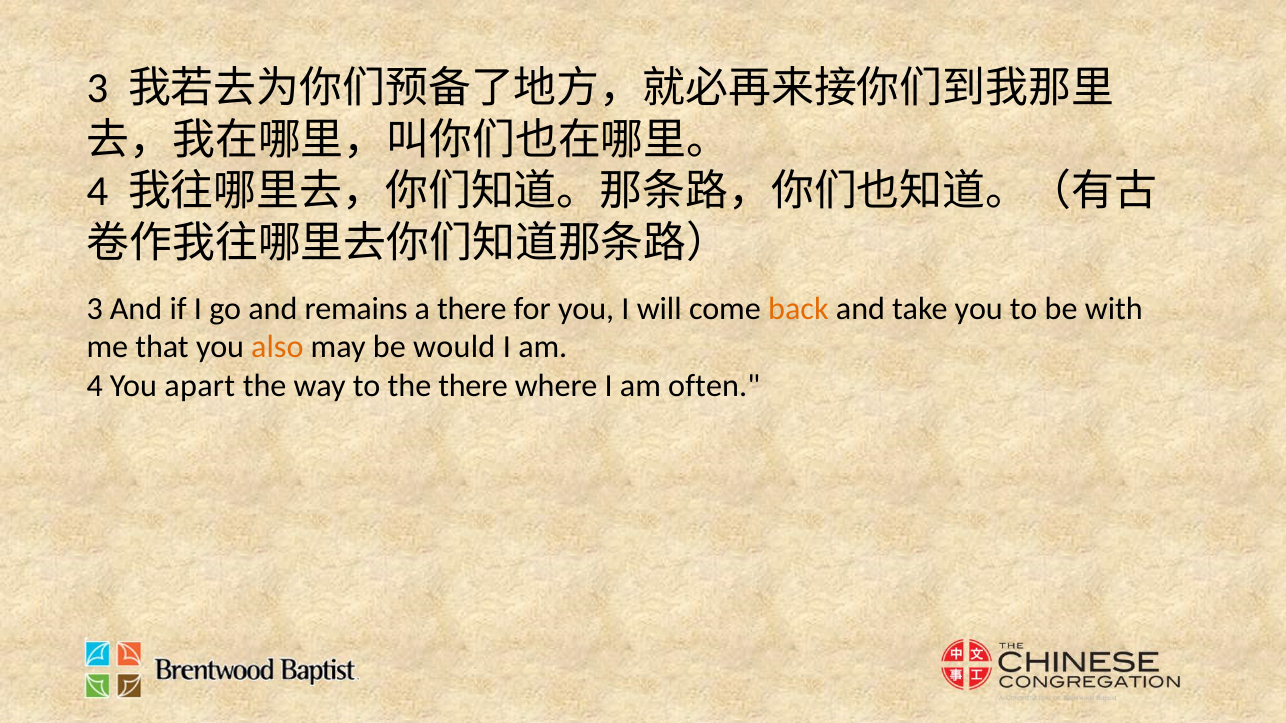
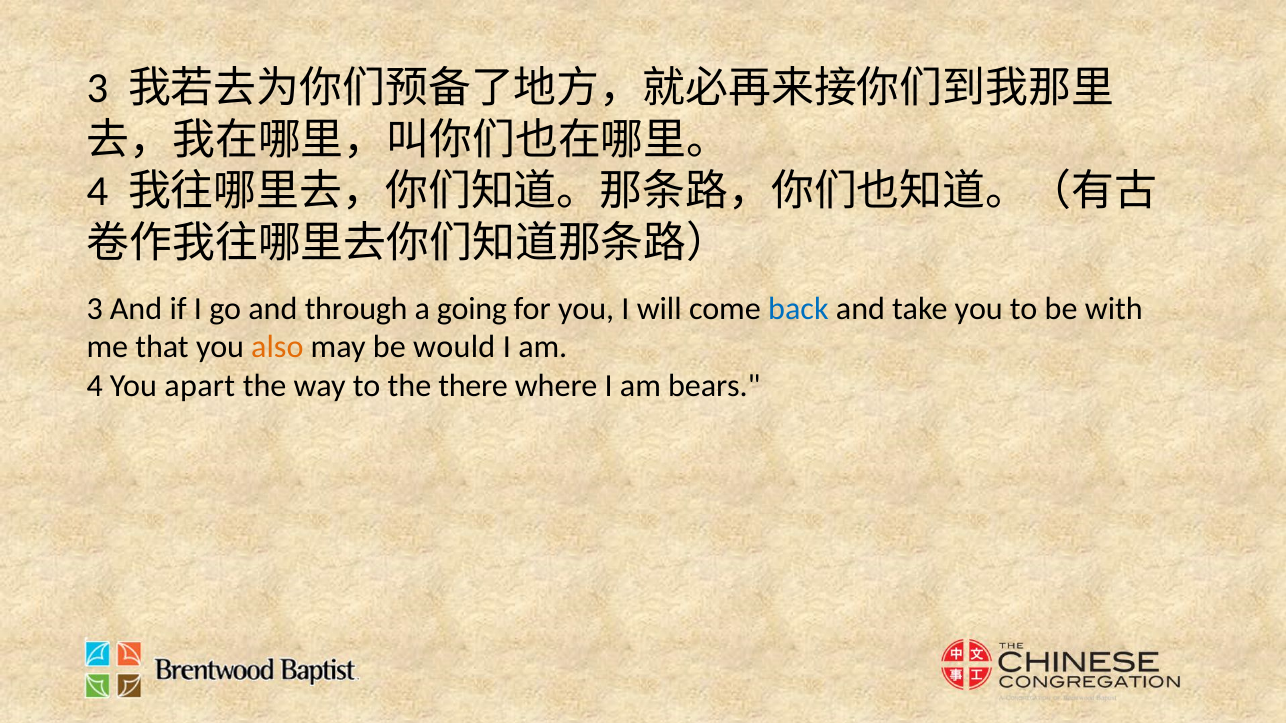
remains: remains -> through
a there: there -> going
back colour: orange -> blue
often: often -> bears
